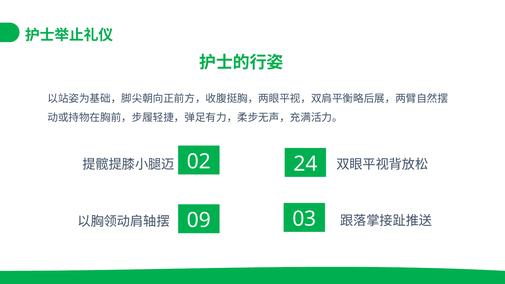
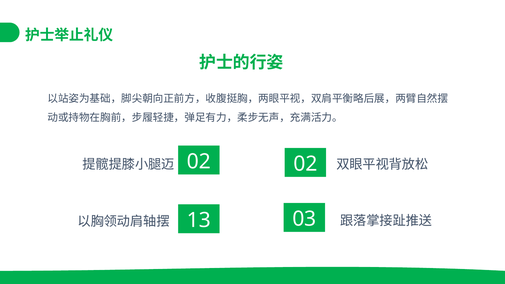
02 24: 24 -> 02
09: 09 -> 13
